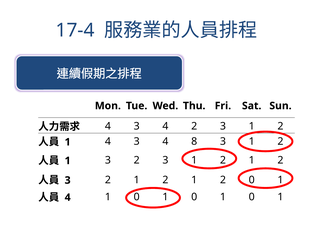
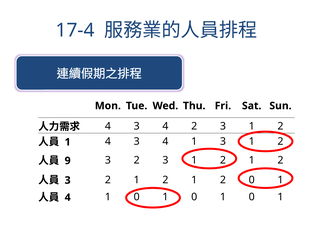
3 4 8: 8 -> 1
1 at (68, 161): 1 -> 9
